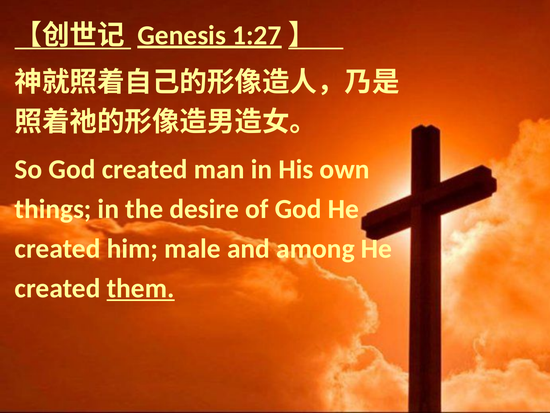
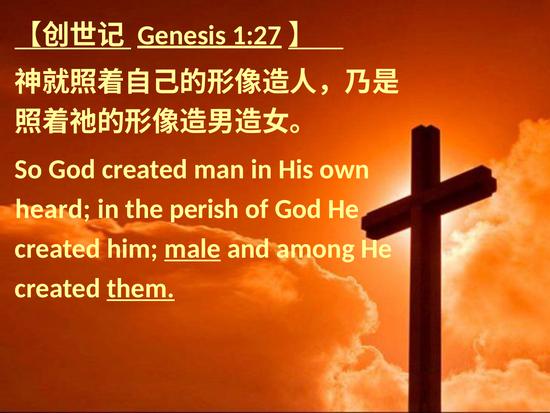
things: things -> heard
desire: desire -> perish
male underline: none -> present
